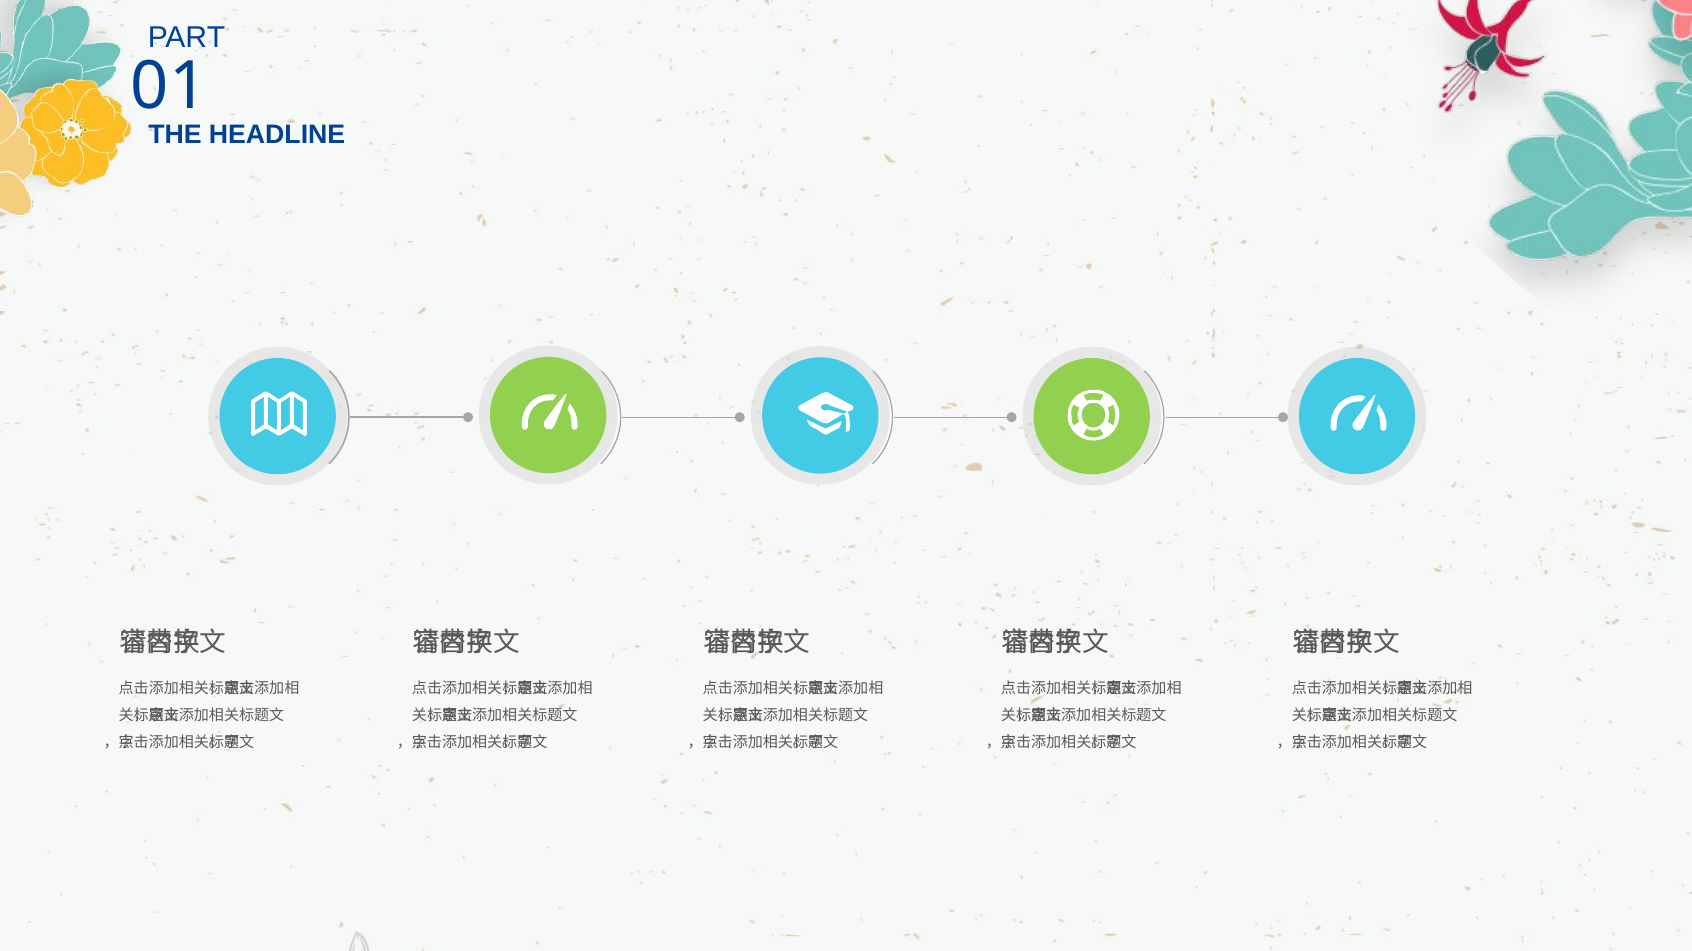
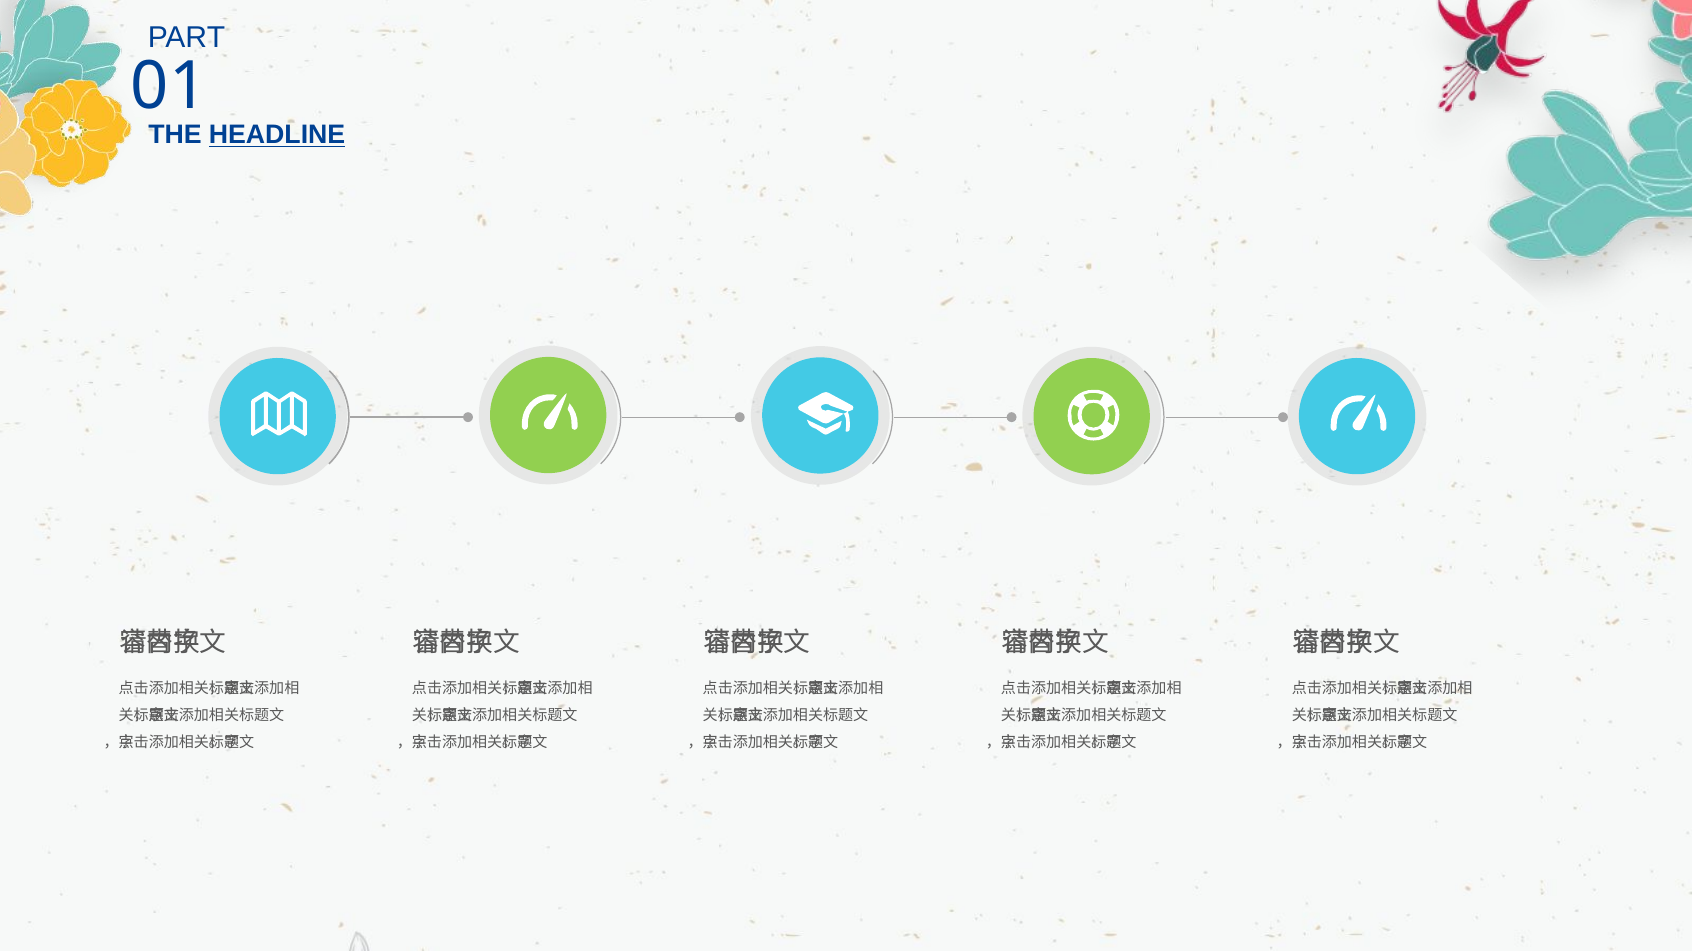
HEADLINE underline: none -> present
